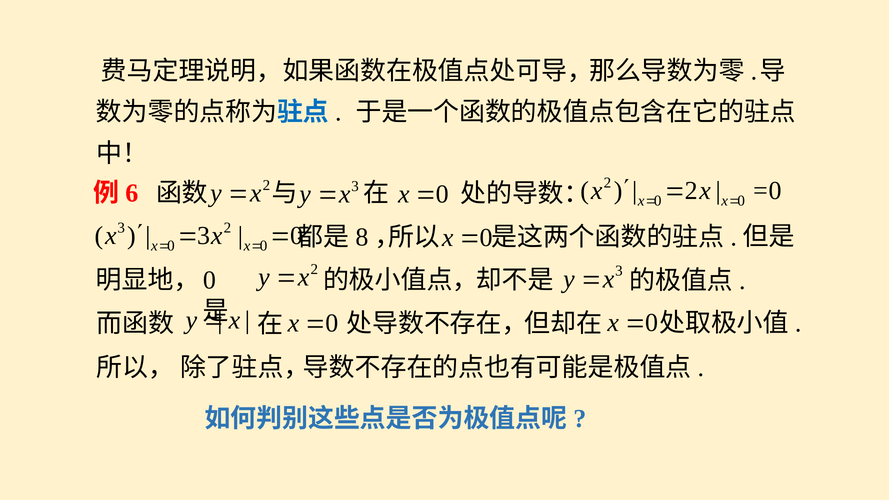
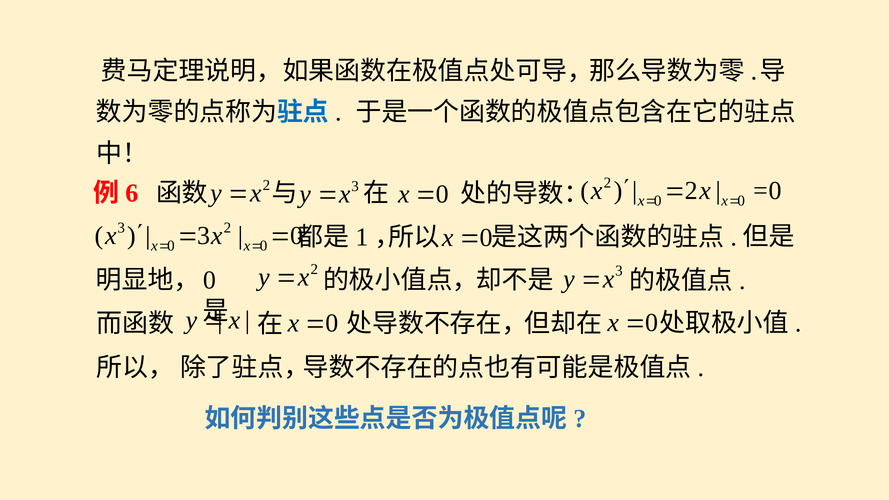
8: 8 -> 1
